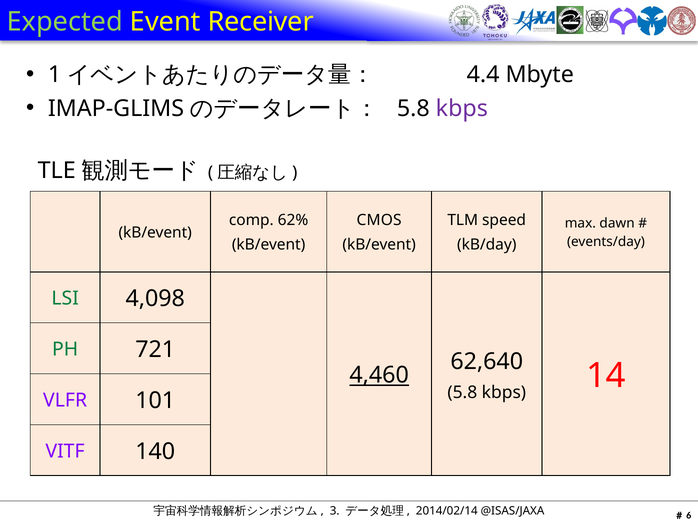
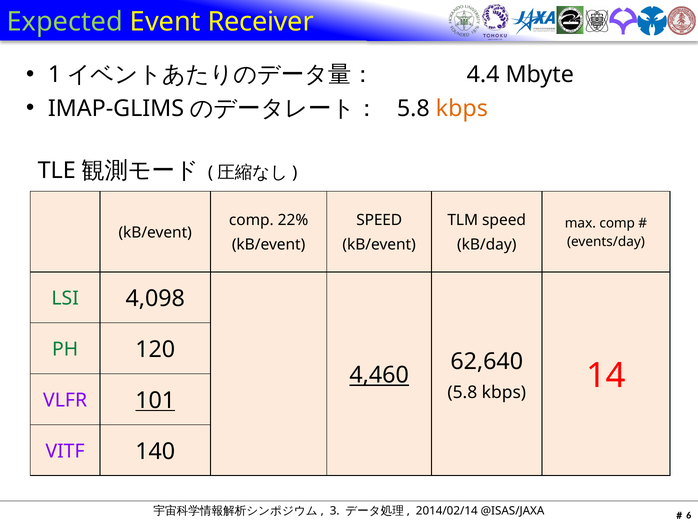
kbps at (462, 109) colour: purple -> orange
62%: 62% -> 22%
CMOS at (379, 221): CMOS -> SPEED
max dawn: dawn -> comp
721: 721 -> 120
101 underline: none -> present
